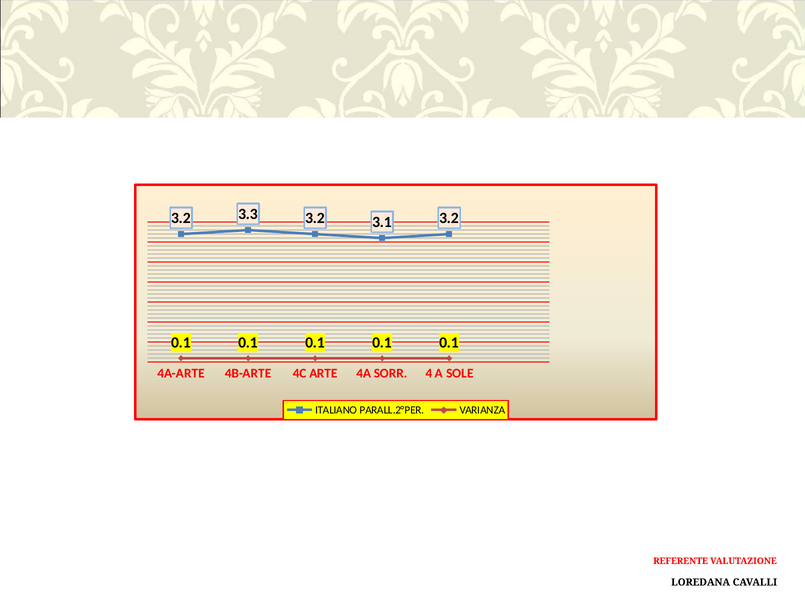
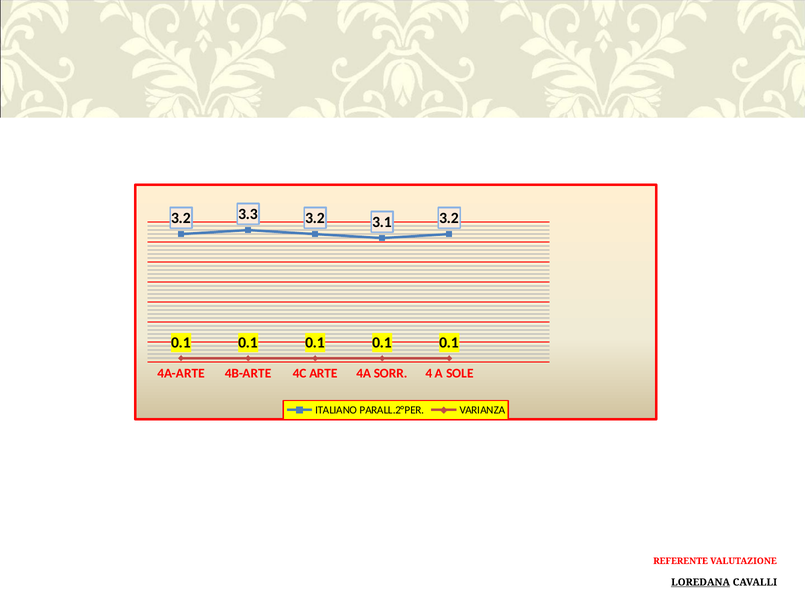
LOREDANA underline: none -> present
